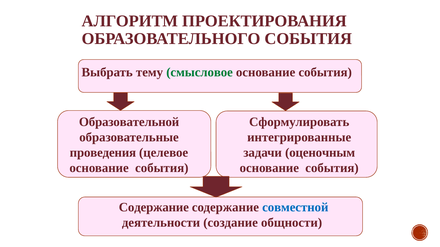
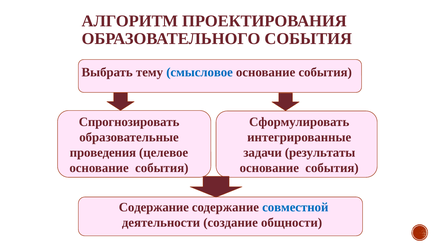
смысловое colour: green -> blue
Образовательной: Образовательной -> Спрогнозировать
оценочным: оценочным -> результаты
